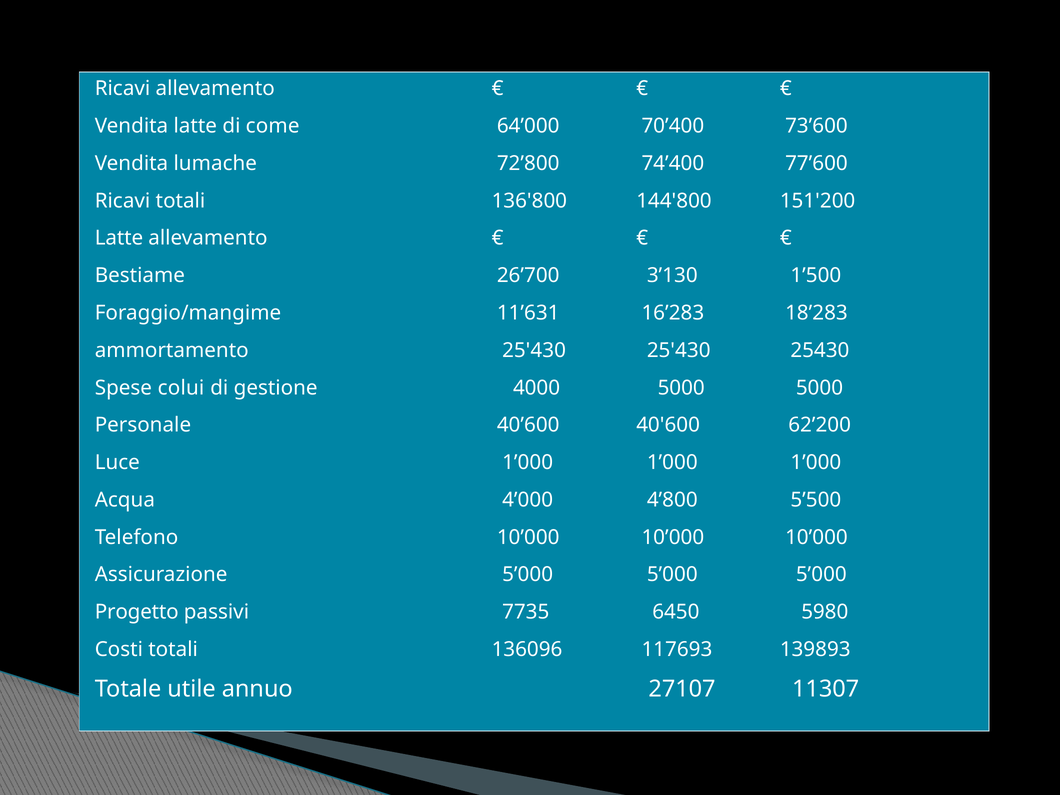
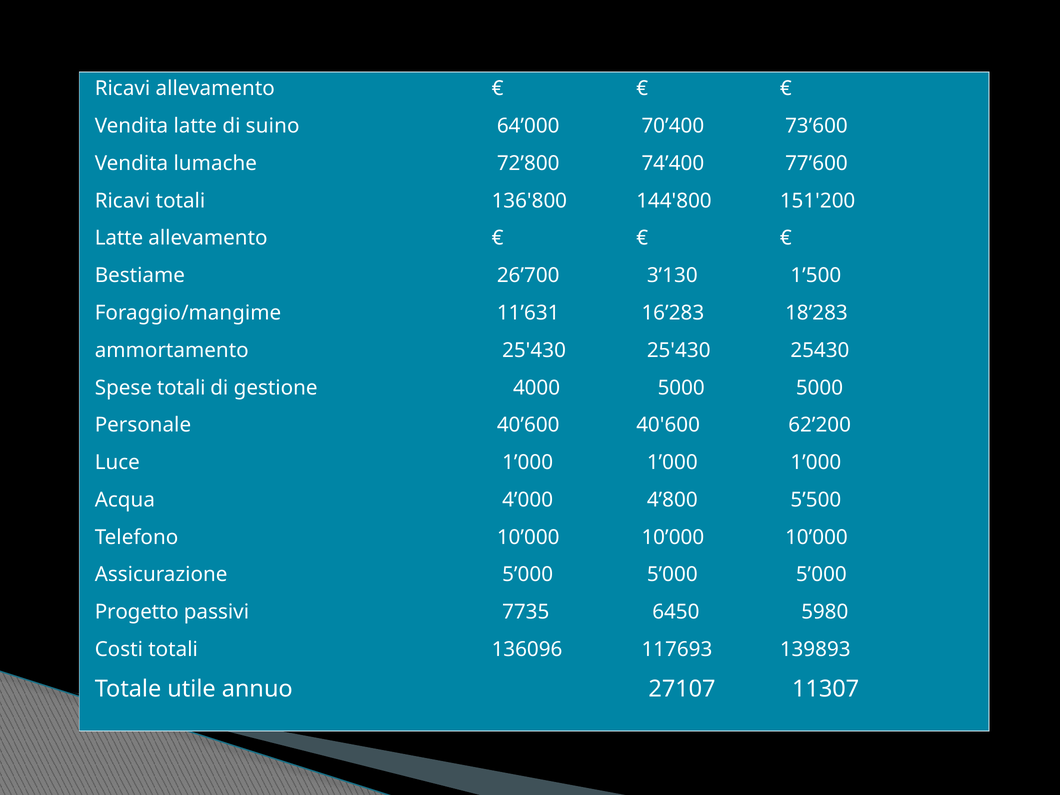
come: come -> suino
Spese colui: colui -> totali
